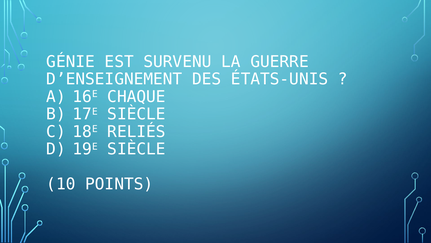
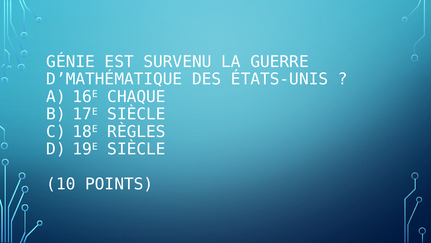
D’ENSEIGNEMENT: D’ENSEIGNEMENT -> D’MATHÉMATIQUE
RELIÉS: RELIÉS -> RÈGLES
